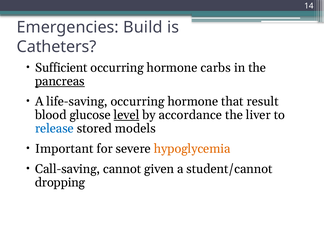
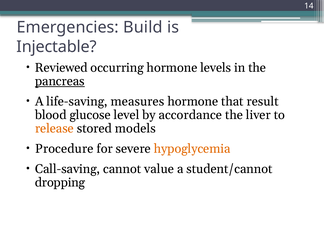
Catheters: Catheters -> Injectable
Sufficient: Sufficient -> Reviewed
carbs: carbs -> levels
life-saving occurring: occurring -> measures
level underline: present -> none
release colour: blue -> orange
Important: Important -> Procedure
given: given -> value
